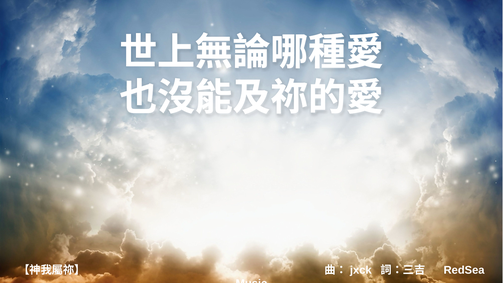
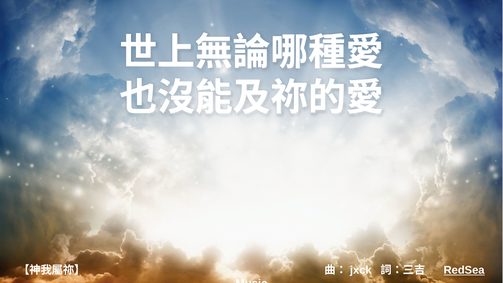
RedSea underline: none -> present
